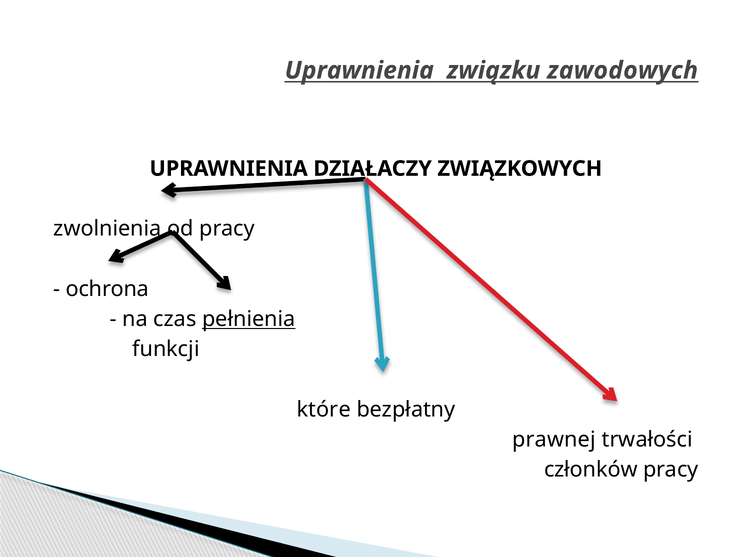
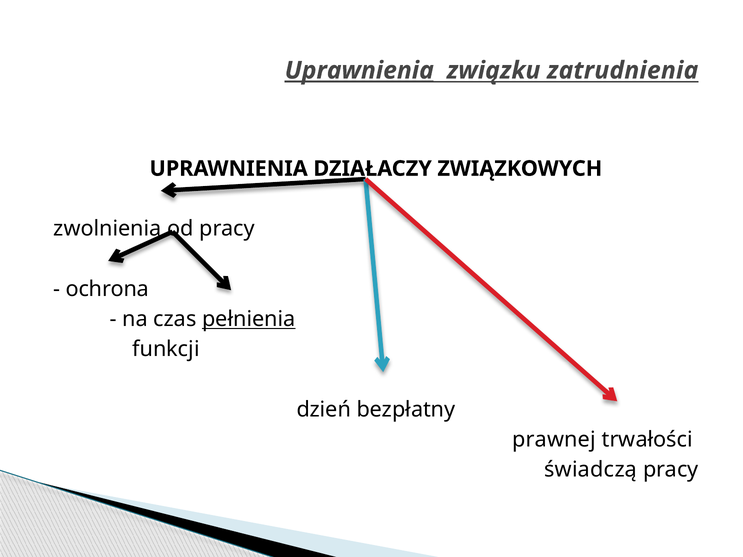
Uprawnienia at (359, 70) underline: none -> present
zawodowych: zawodowych -> zatrudnienia
które: które -> dzień
członków: członków -> świadczą
